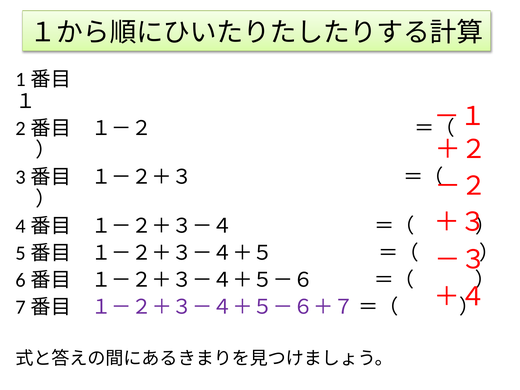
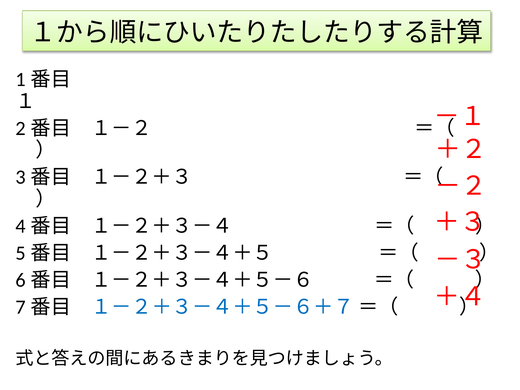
１－２＋３－４＋５－６＋７ colour: purple -> blue
